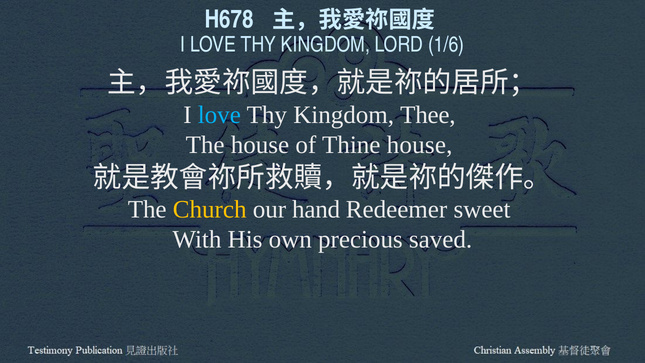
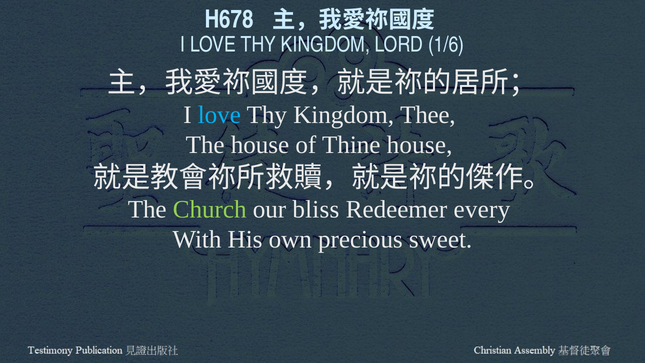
Church colour: yellow -> light green
hand: hand -> bliss
sweet: sweet -> every
saved: saved -> sweet
